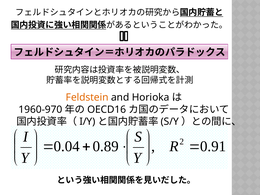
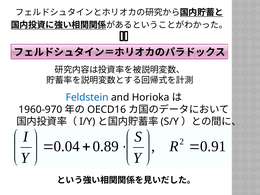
Feldstein colour: orange -> blue
